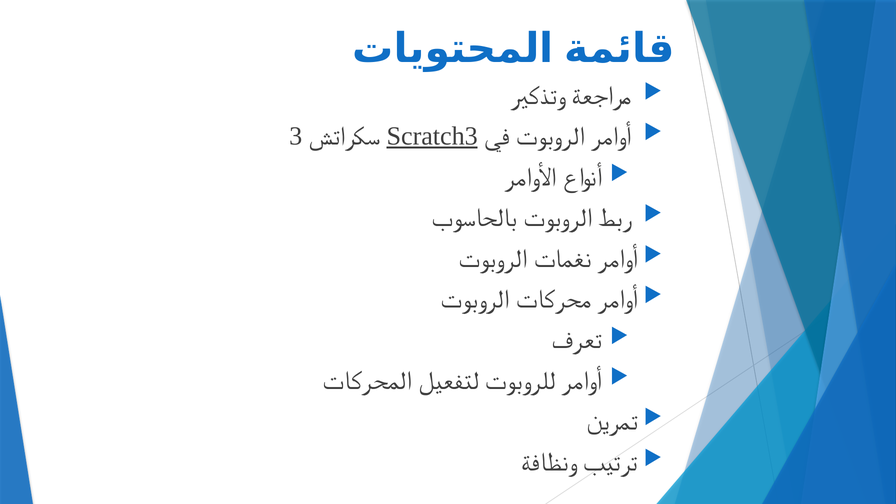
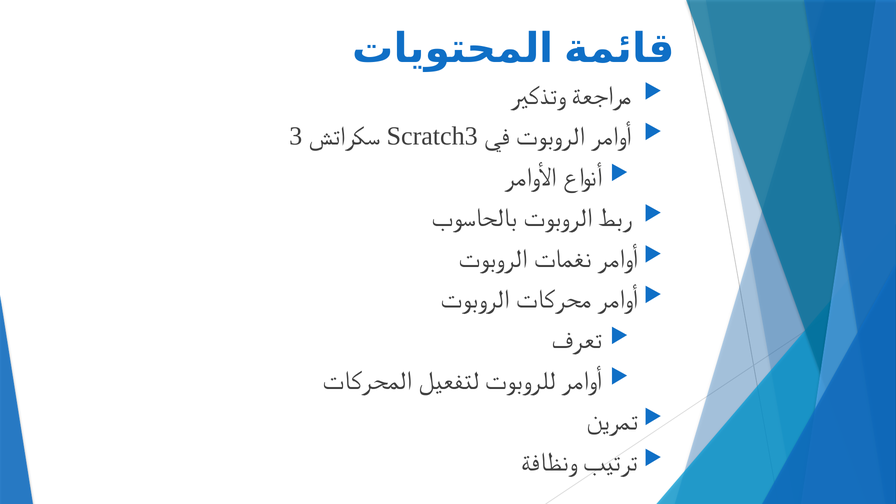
Scratch3 underline: present -> none
